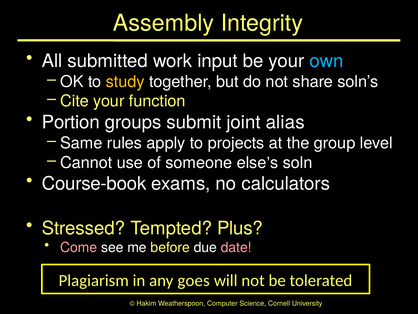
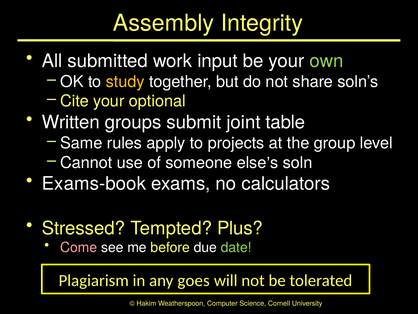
own colour: light blue -> light green
function: function -> optional
Portion: Portion -> Written
alias: alias -> table
Course-book: Course-book -> Exams-book
date colour: pink -> light green
